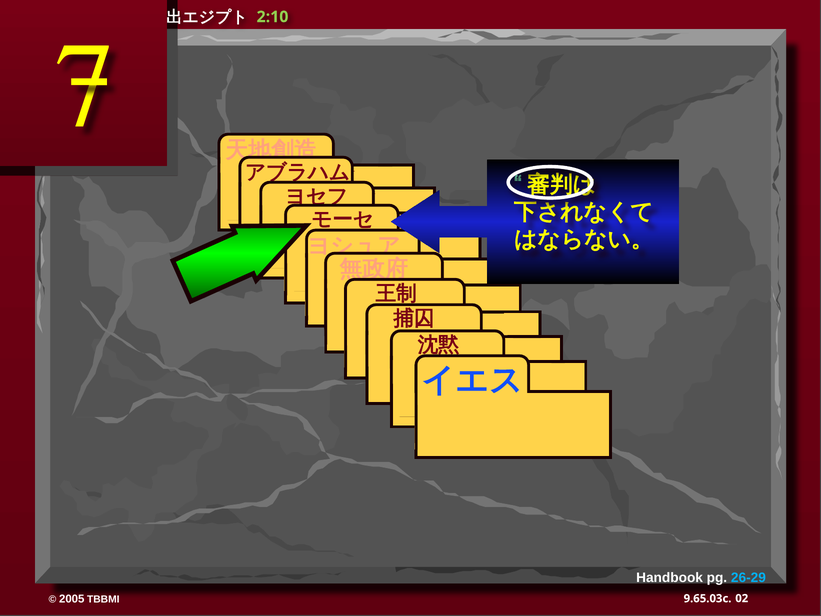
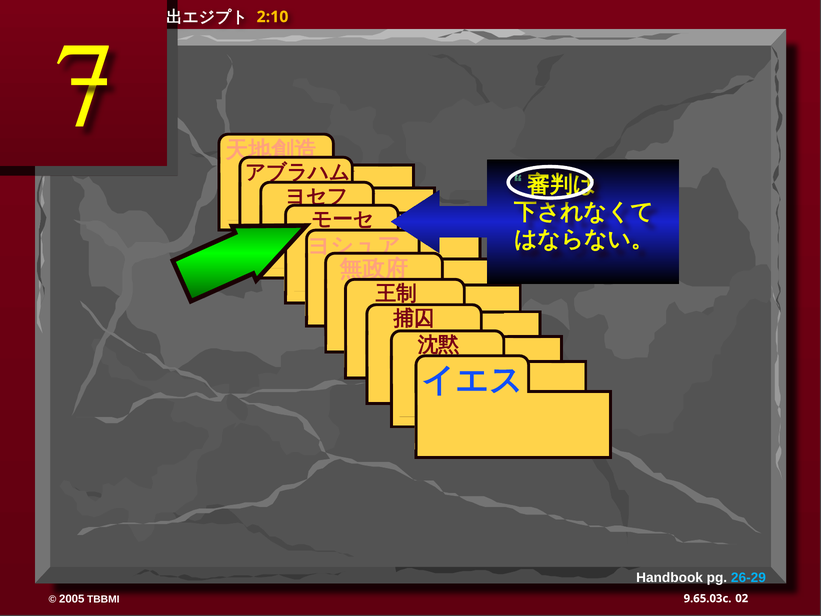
2:10 colour: light green -> yellow
